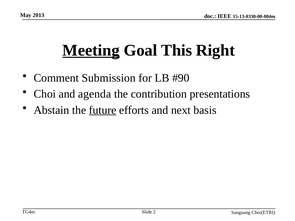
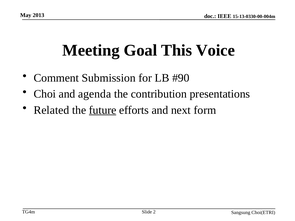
Meeting underline: present -> none
Right: Right -> Voice
Abstain: Abstain -> Related
basis: basis -> form
